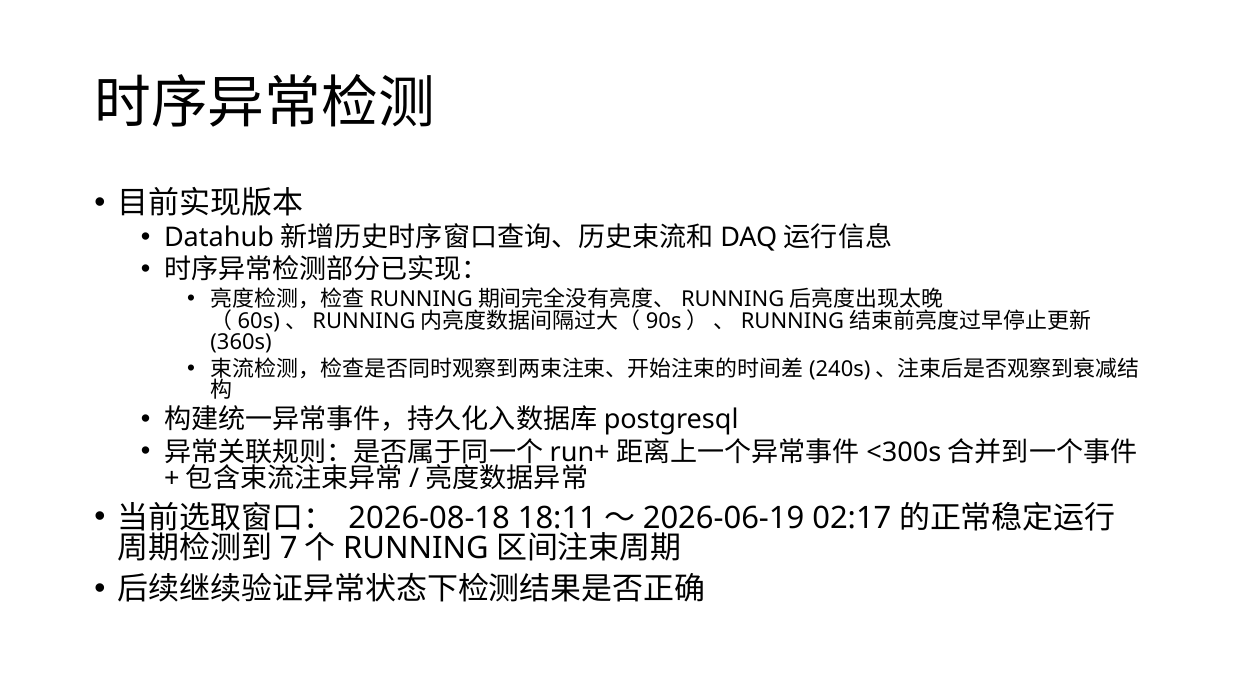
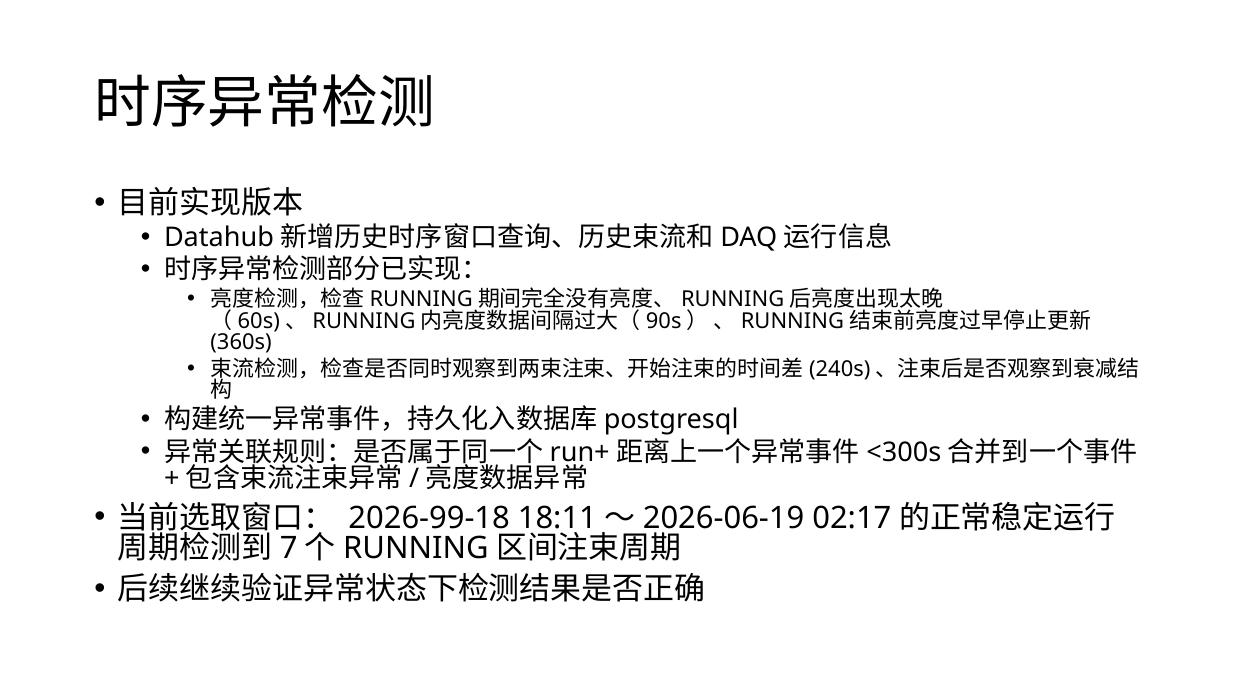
2026-08-18: 2026-08-18 -> 2026-99-18
